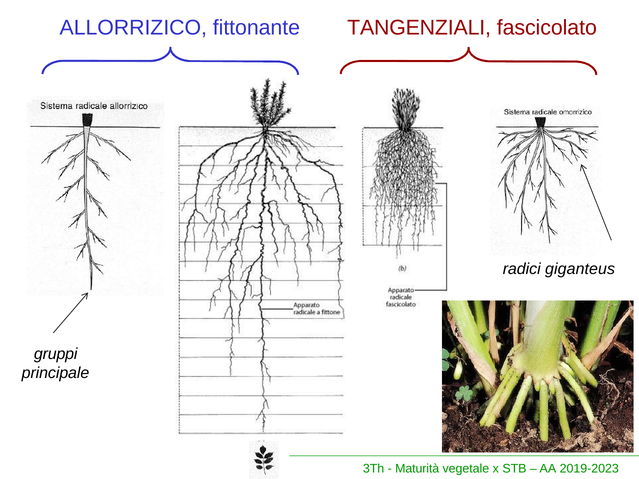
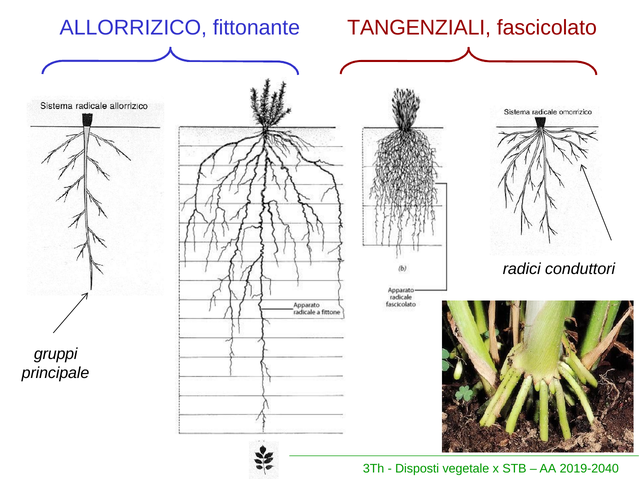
giganteus: giganteus -> conduttori
Maturità: Maturità -> Disposti
2019-2023: 2019-2023 -> 2019-2040
